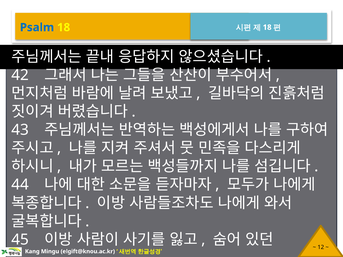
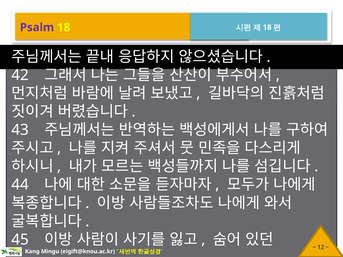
Psalm colour: blue -> purple
